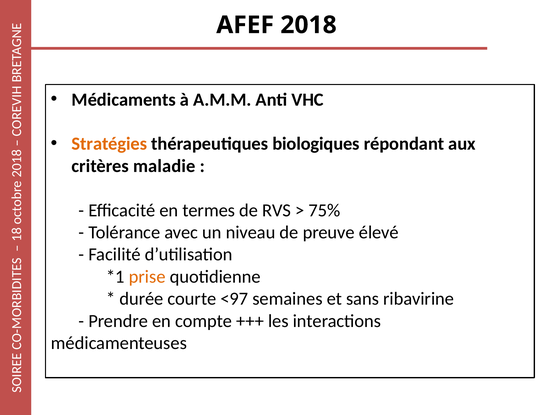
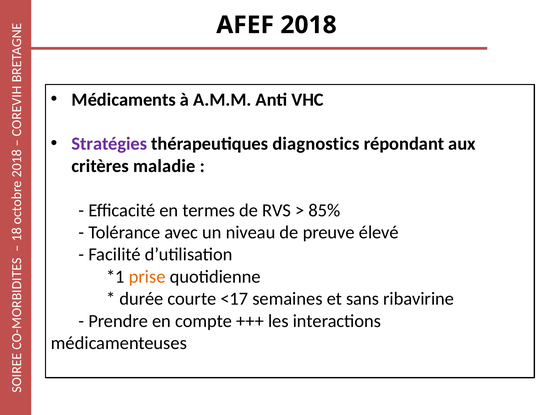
Stratégies colour: orange -> purple
biologiques: biologiques -> diagnostics
75%: 75% -> 85%
<97: <97 -> <17
